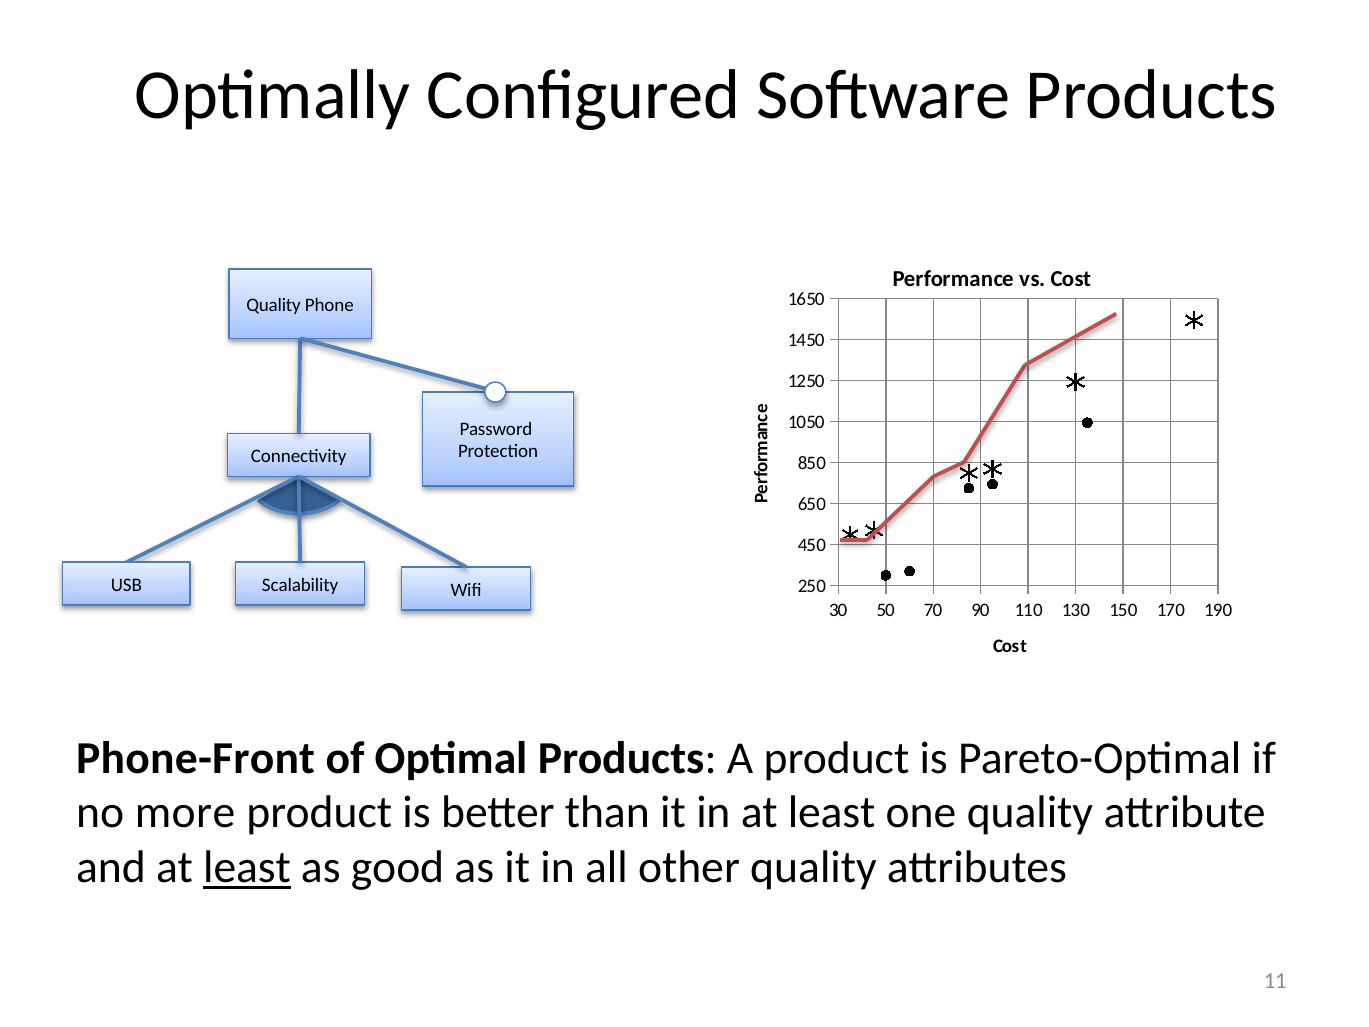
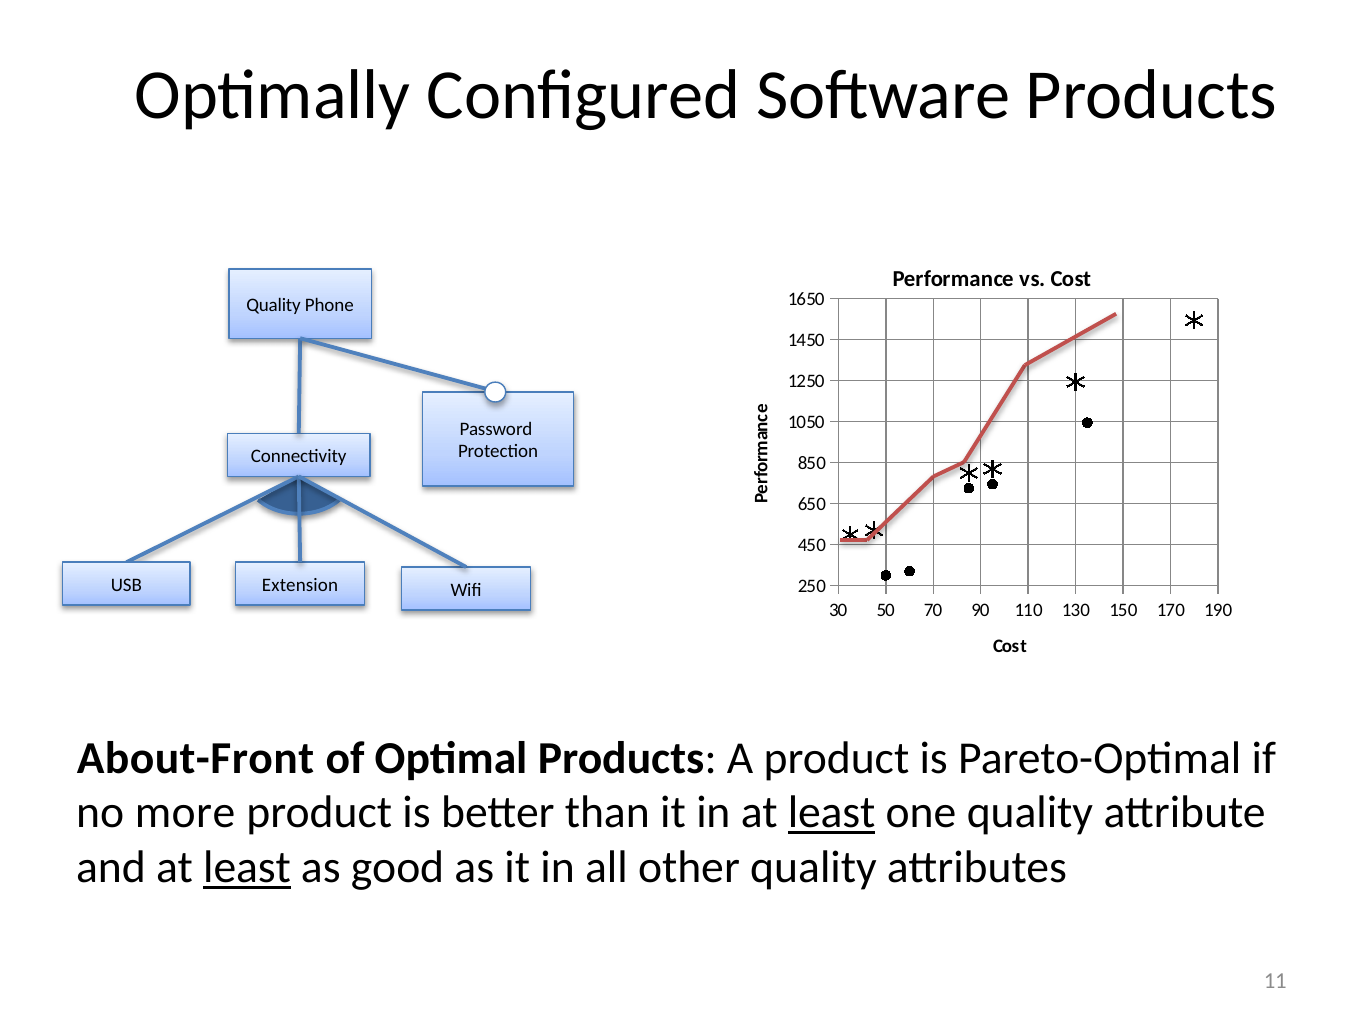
Scalability: Scalability -> Extension
Phone-Front: Phone-Front -> About-Front
least at (832, 813) underline: none -> present
